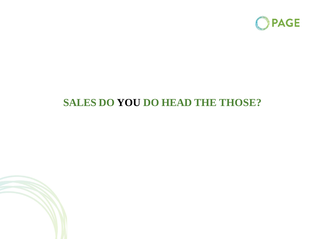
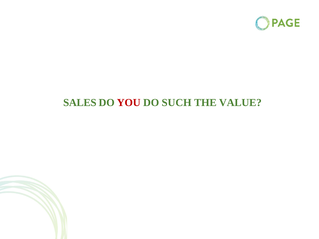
YOU colour: black -> red
HEAD: HEAD -> SUCH
THOSE: THOSE -> VALUE
